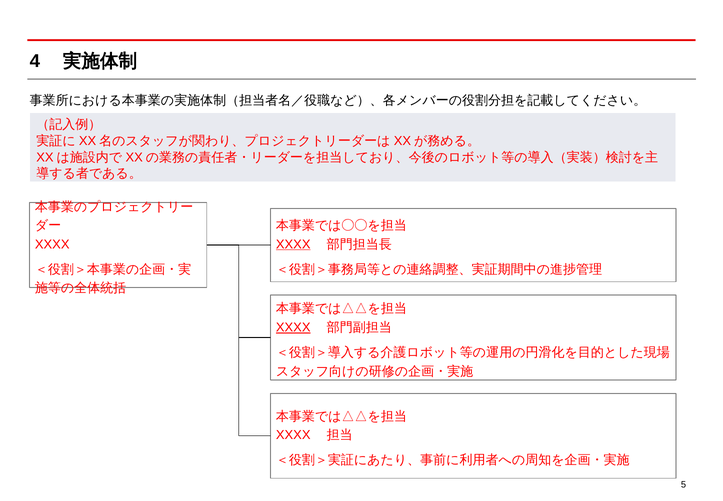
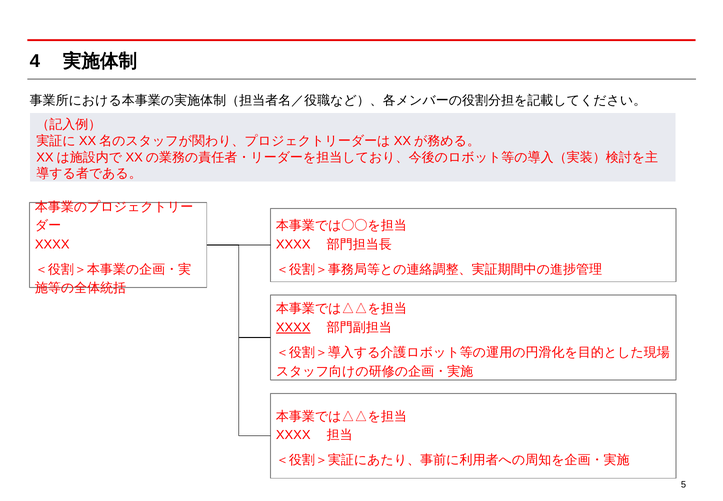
XXXX at (293, 244) underline: present -> none
